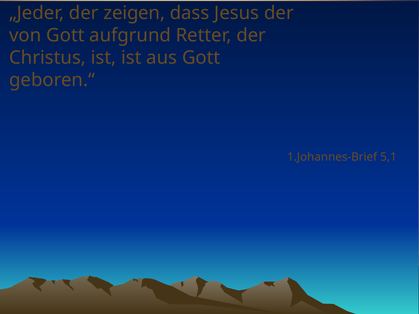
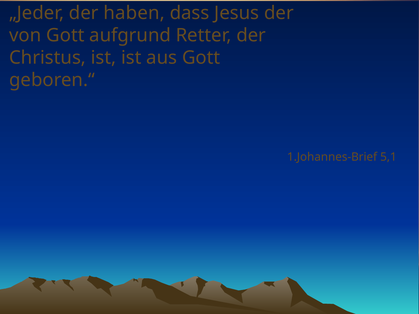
zeigen: zeigen -> haben
